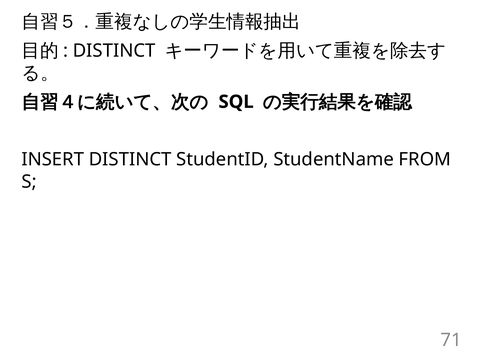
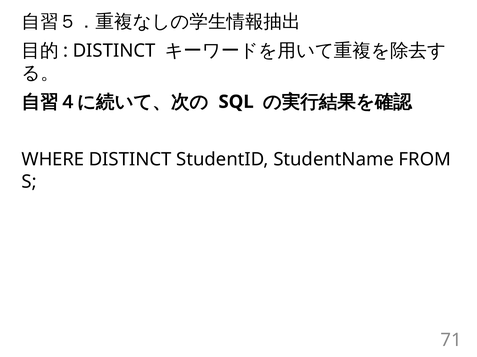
INSERT: INSERT -> WHERE
